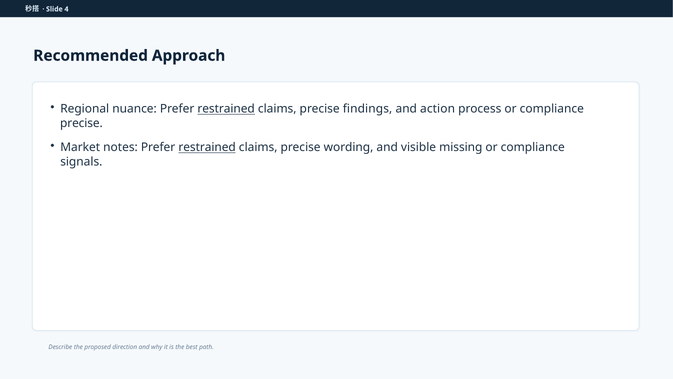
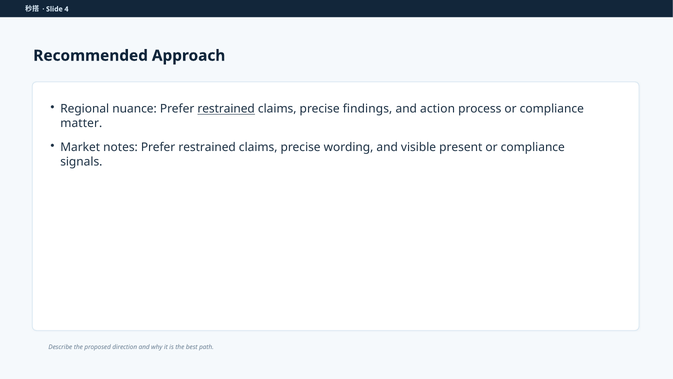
precise at (81, 123): precise -> matter
restrained at (207, 147) underline: present -> none
missing: missing -> present
